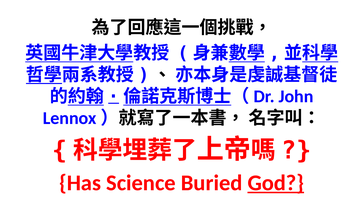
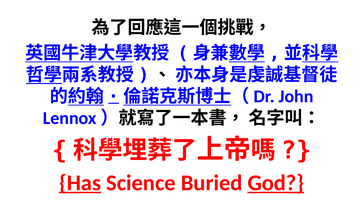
Has underline: none -> present
